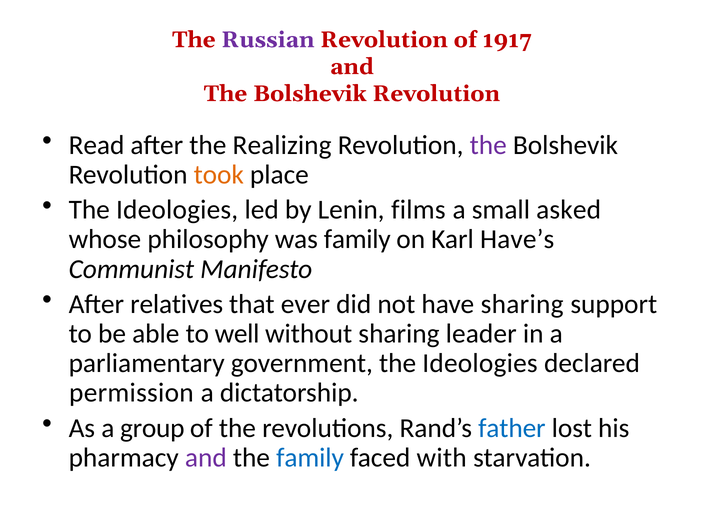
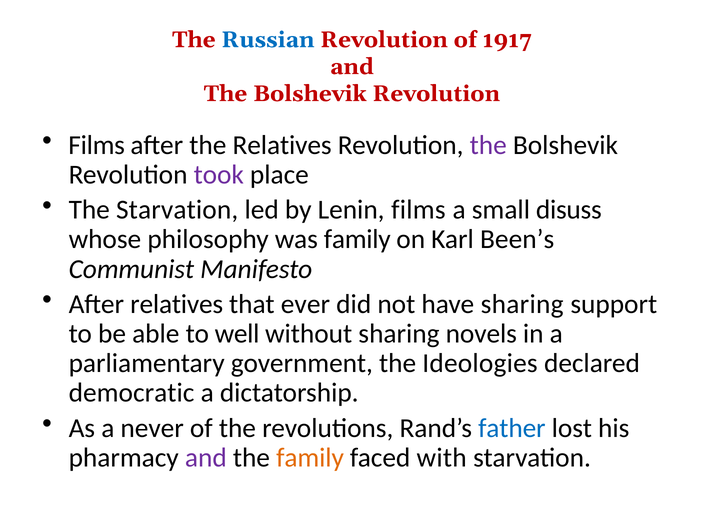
Russian colour: purple -> blue
Read at (97, 145): Read -> Films
the Realizing: Realizing -> Relatives
took colour: orange -> purple
Ideologies at (177, 210): Ideologies -> Starvation
asked: asked -> disuss
Have’s: Have’s -> Been’s
leader: leader -> novels
permission: permission -> democratic
group: group -> never
family at (310, 458) colour: blue -> orange
